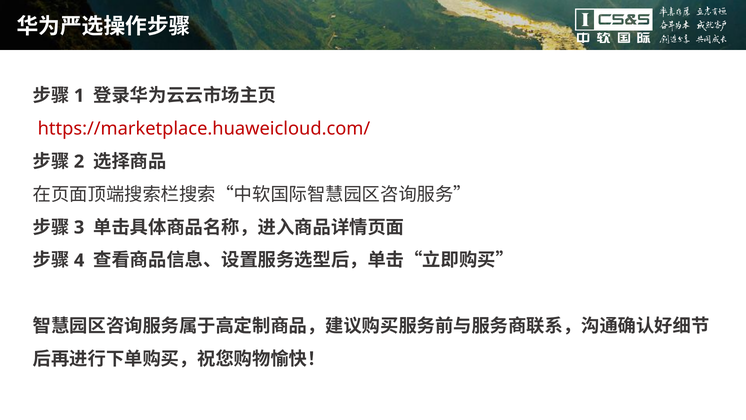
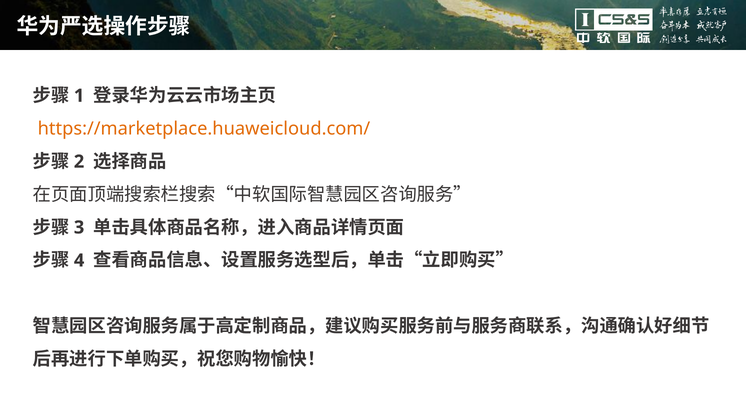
https://marketplace.huaweicloud.com/ colour: red -> orange
